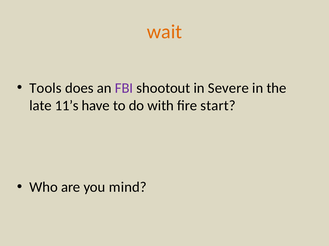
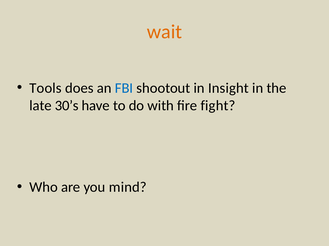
FBI colour: purple -> blue
Severe: Severe -> Insight
11’s: 11’s -> 30’s
start: start -> fight
